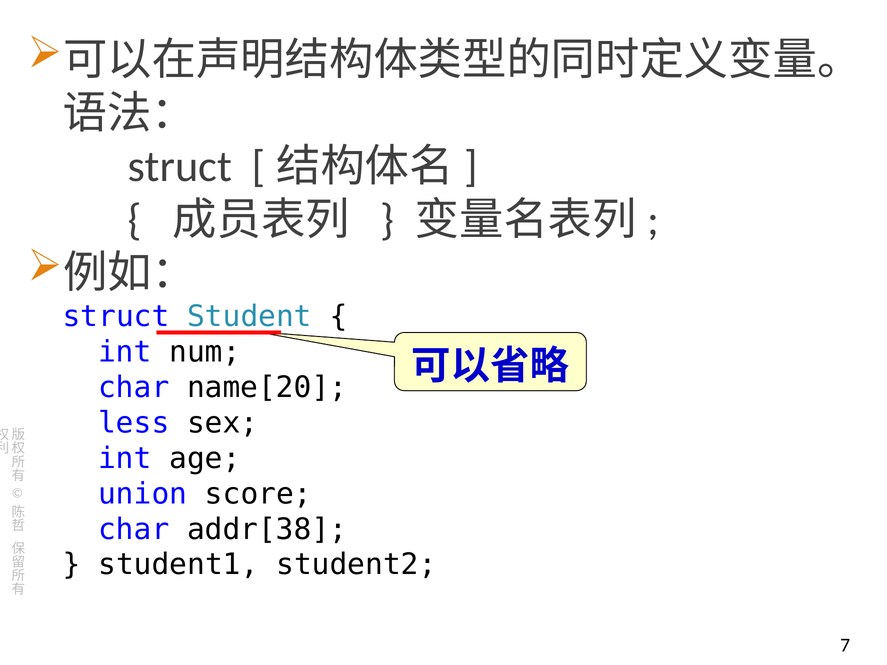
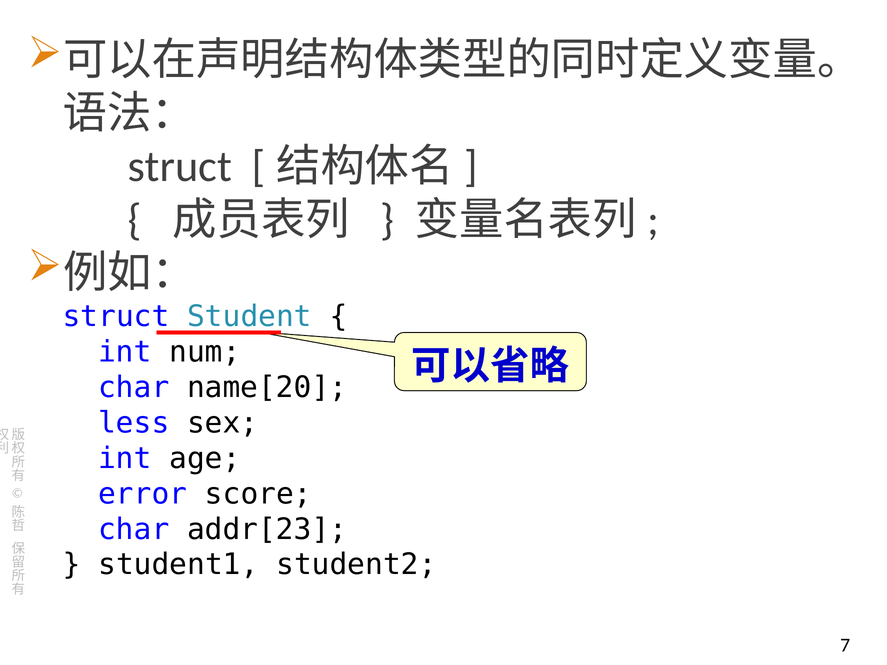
union: union -> error
addr[38: addr[38 -> addr[23
